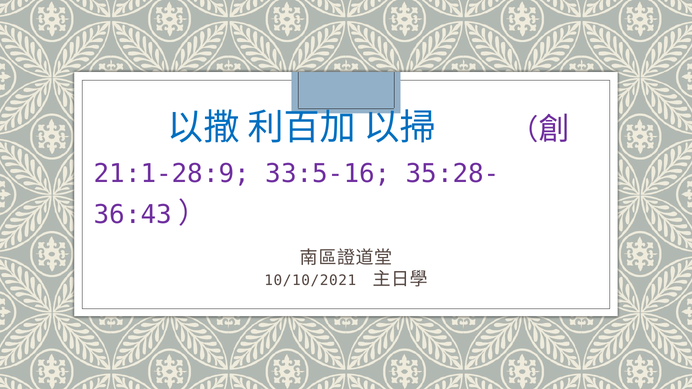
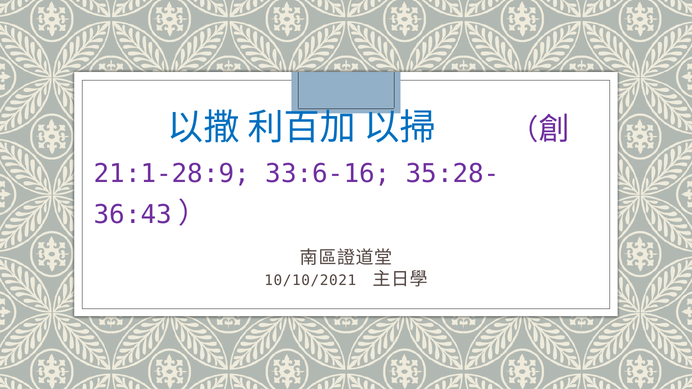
33:5-16: 33:5-16 -> 33:6-16
